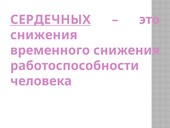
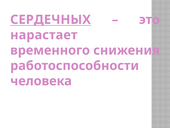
снижения at (44, 35): снижения -> нарастает
